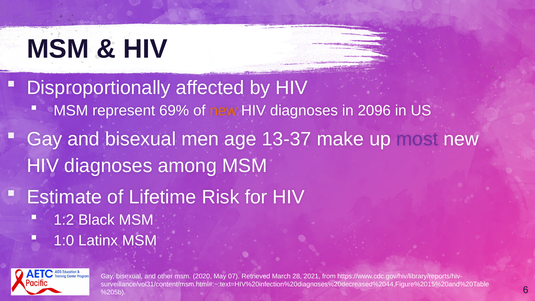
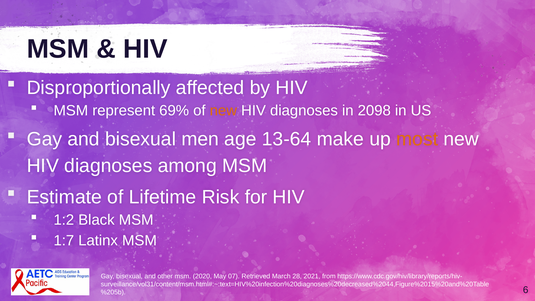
2096: 2096 -> 2098
13-37: 13-37 -> 13-64
most colour: purple -> orange
1:0: 1:0 -> 1:7
